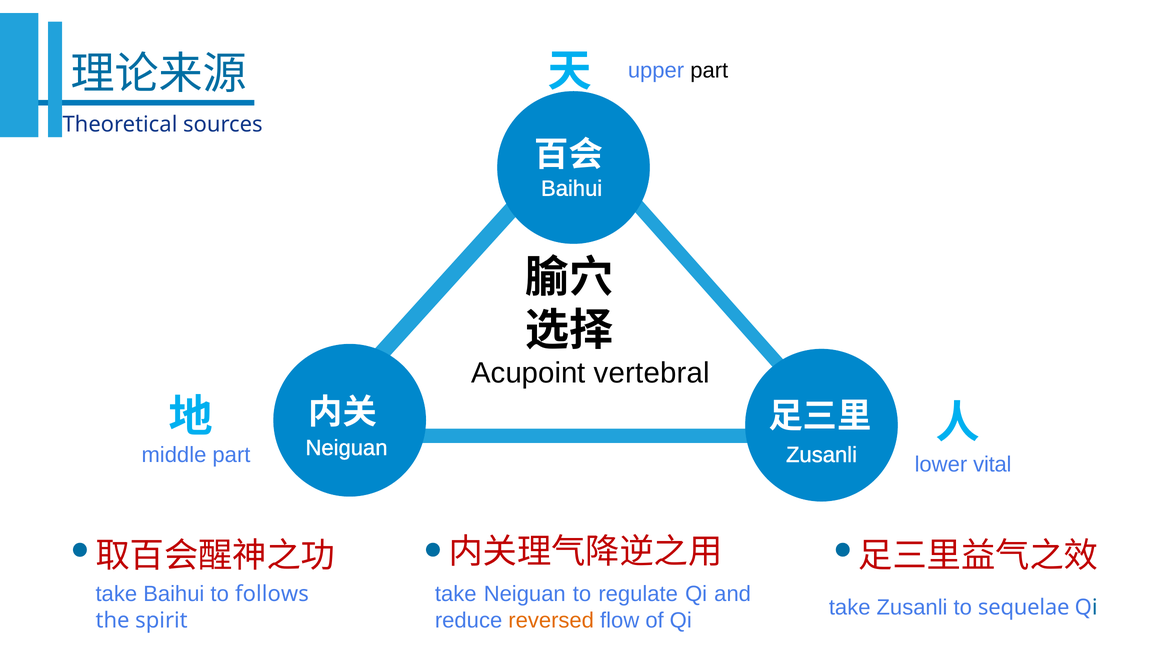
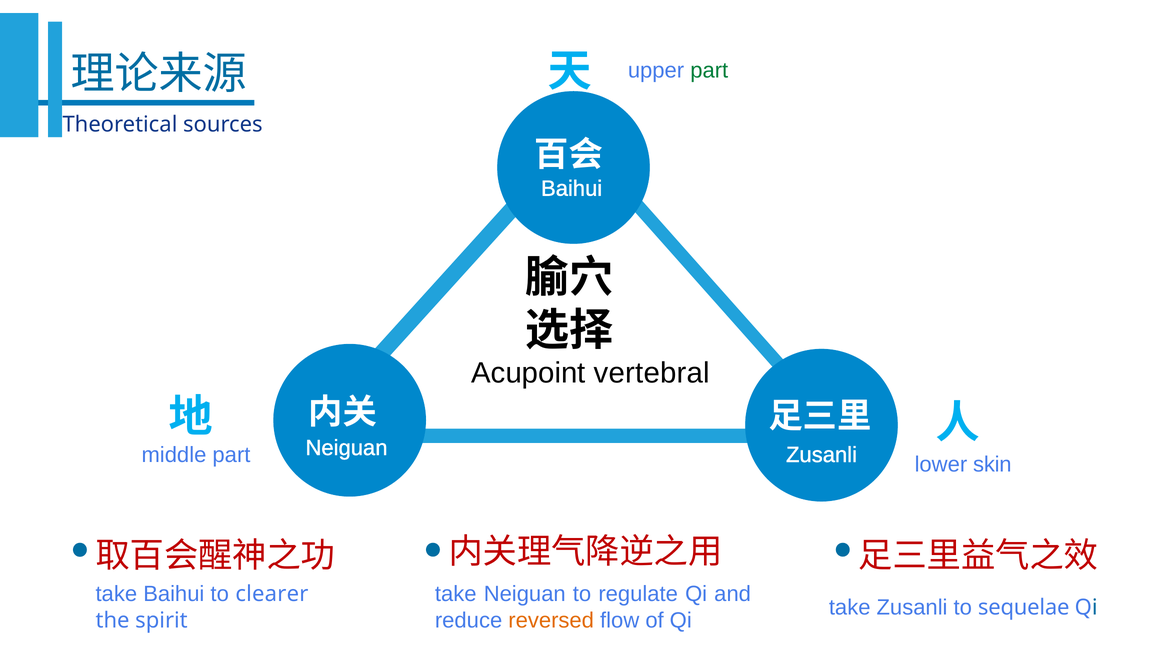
part at (709, 70) colour: black -> green
vital: vital -> skin
follows: follows -> clearer
